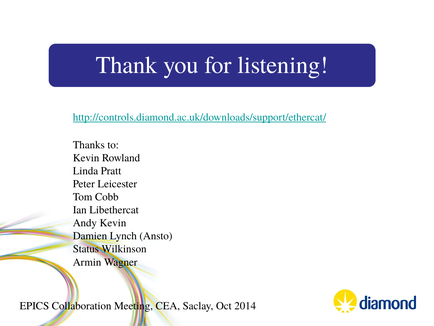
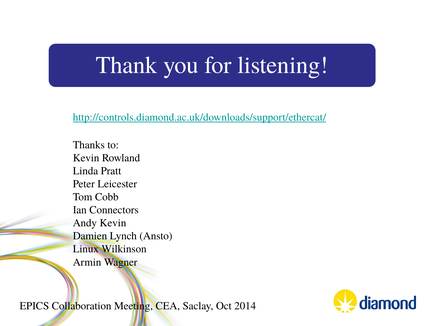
Libethercat: Libethercat -> Connectors
Status: Status -> Linux
